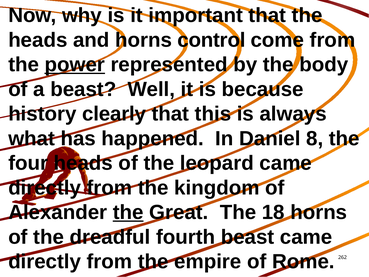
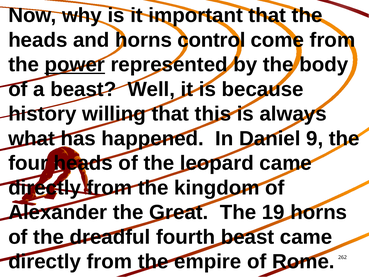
clearly: clearly -> willing
8: 8 -> 9
the at (128, 212) underline: present -> none
18: 18 -> 19
